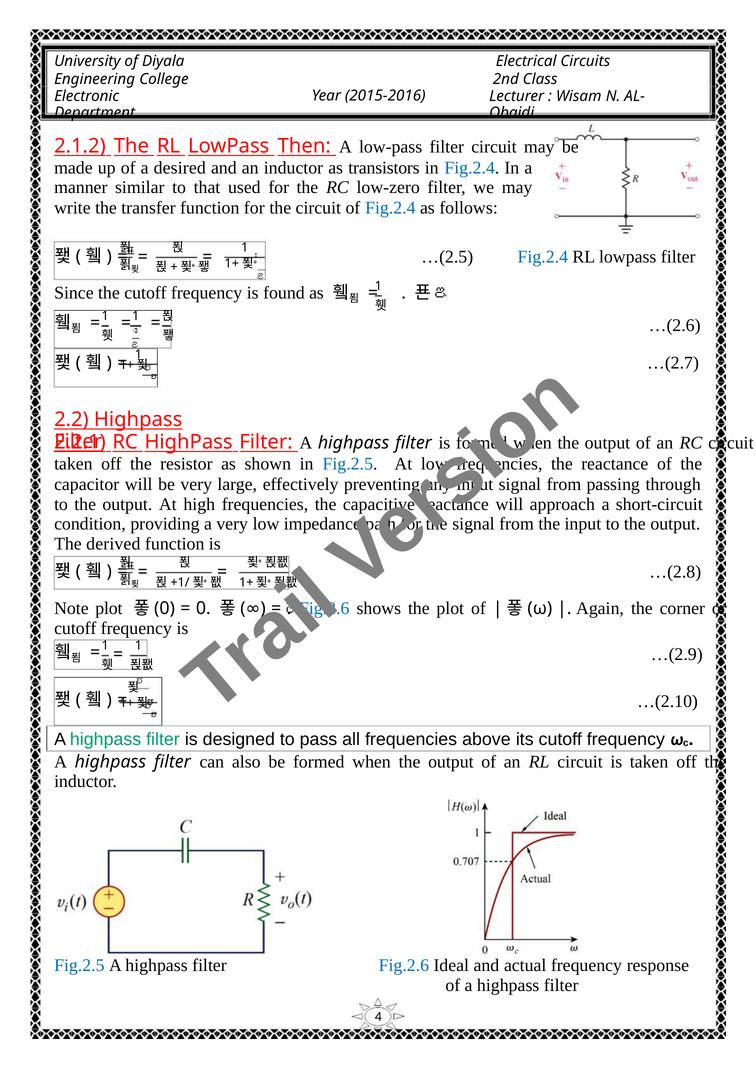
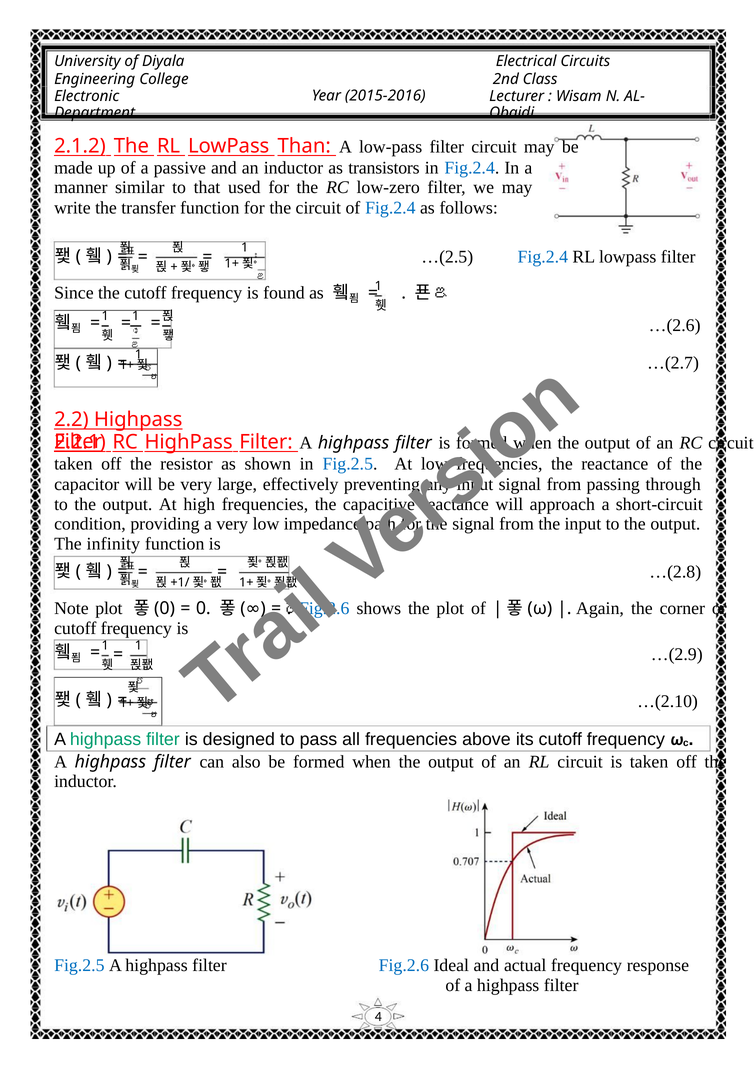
Then: Then -> Than
desired: desired -> passive
derived: derived -> infinity
